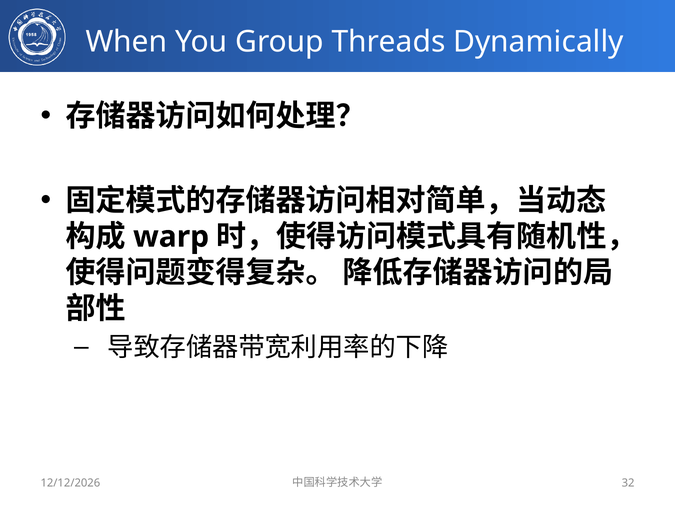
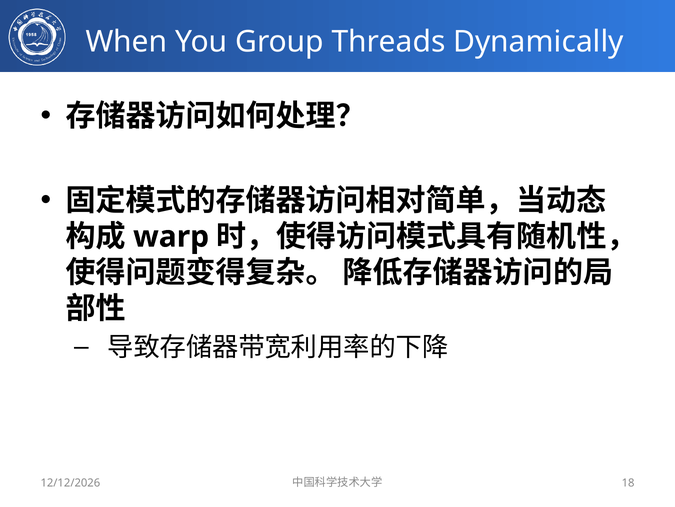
32: 32 -> 18
